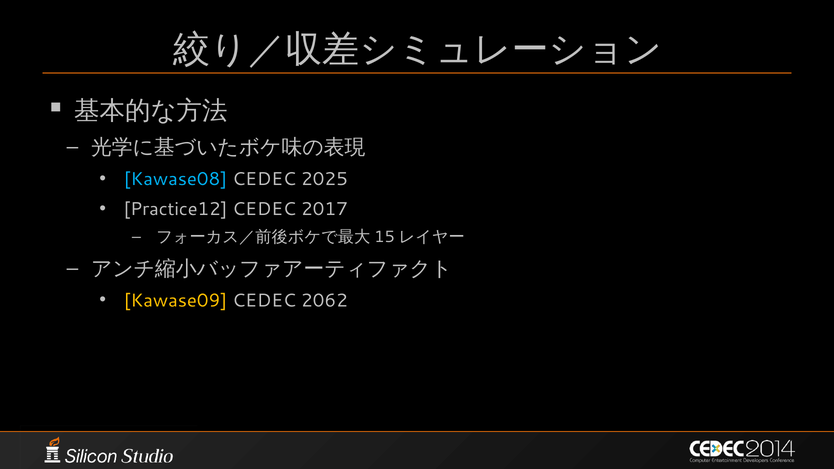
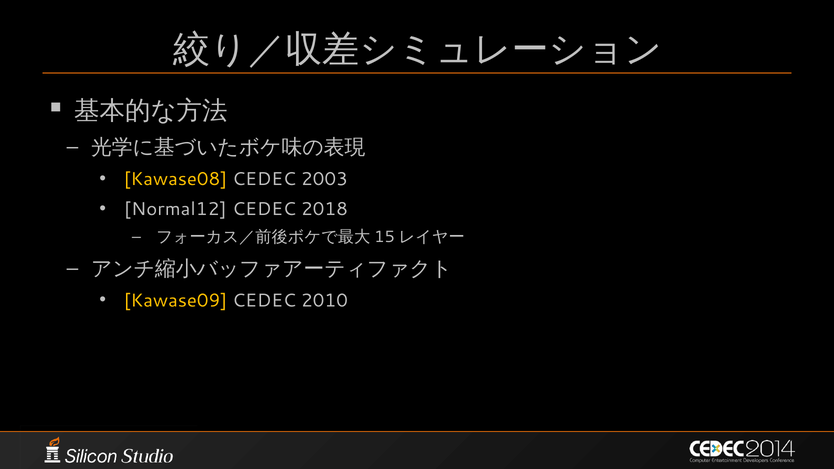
Kawase08 colour: light blue -> yellow
2025: 2025 -> 2003
Practice12: Practice12 -> Normal12
2017: 2017 -> 2018
2062: 2062 -> 2010
